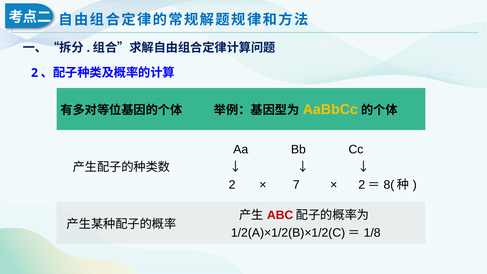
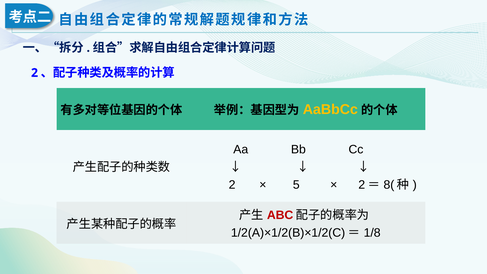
7: 7 -> 5
